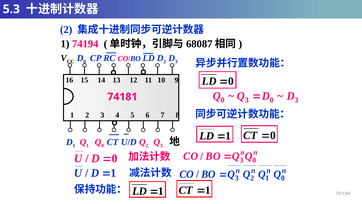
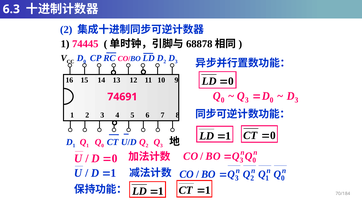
5.3: 5.3 -> 6.3
74194: 74194 -> 74445
68087: 68087 -> 68878
74181: 74181 -> 74691
